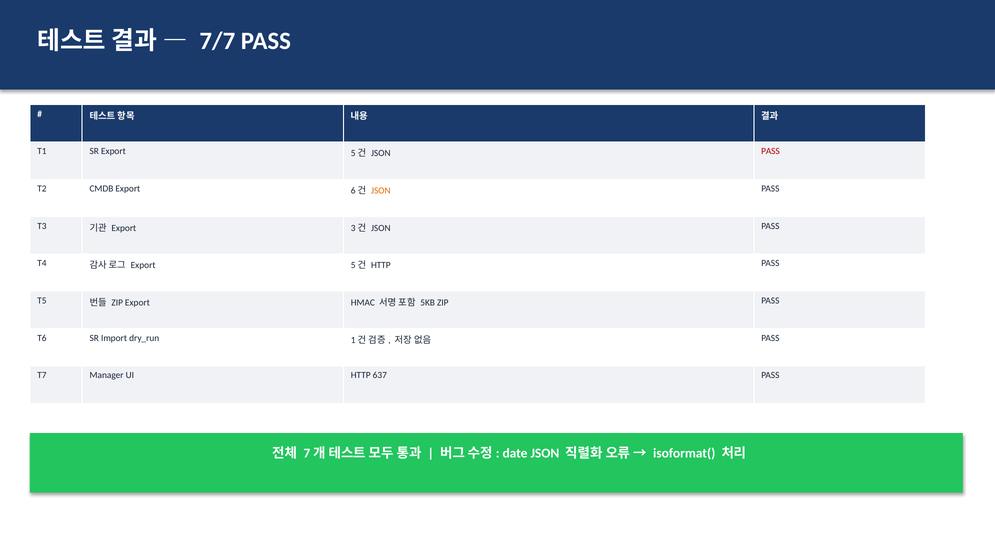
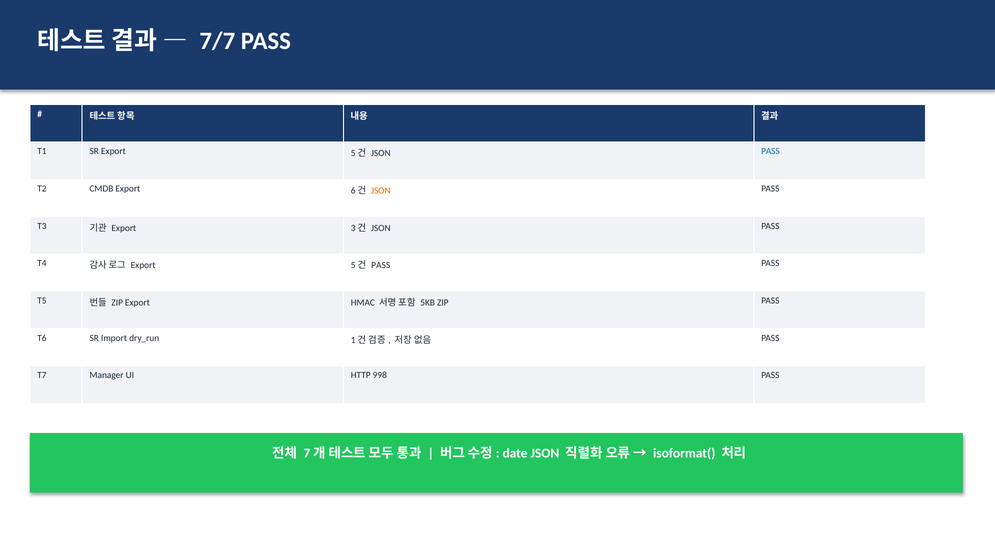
PASS at (770, 151) colour: red -> blue
HTTP at (381, 265): HTTP -> PASS
637: 637 -> 998
